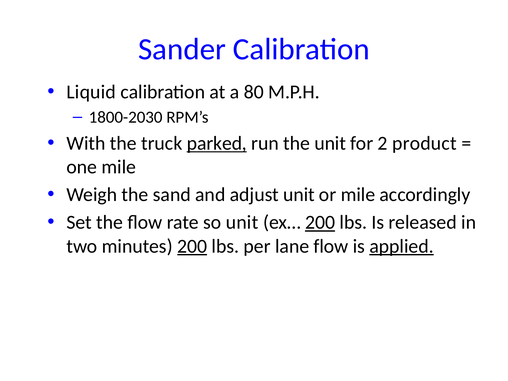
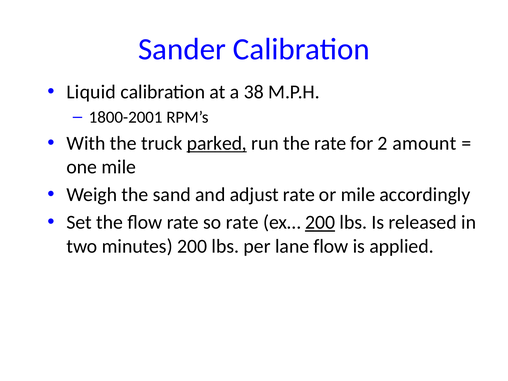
80: 80 -> 38
1800-2030: 1800-2030 -> 1800-2001
the unit: unit -> rate
product: product -> amount
adjust unit: unit -> rate
so unit: unit -> rate
200 at (192, 246) underline: present -> none
applied underline: present -> none
